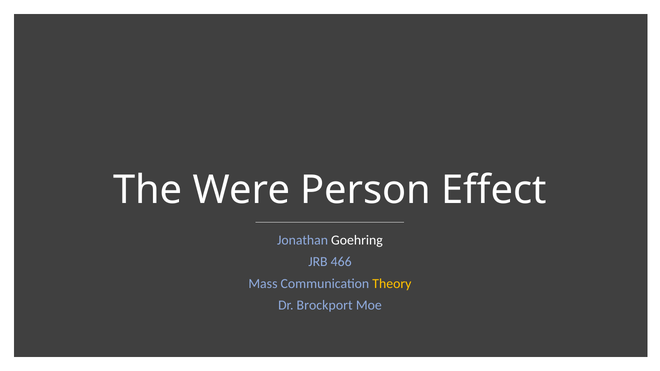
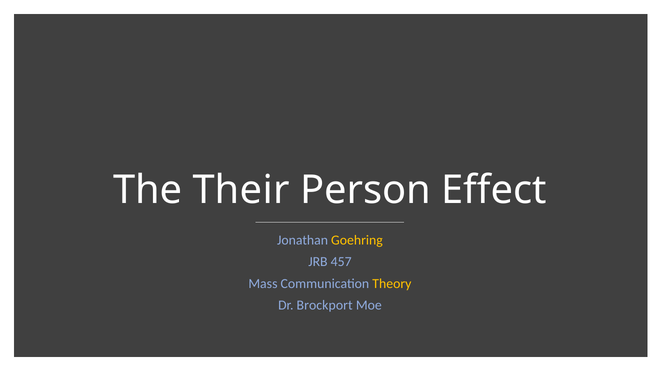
Were: Were -> Their
Goehring colour: white -> yellow
466: 466 -> 457
